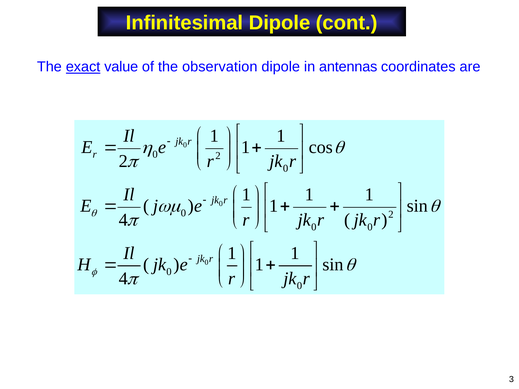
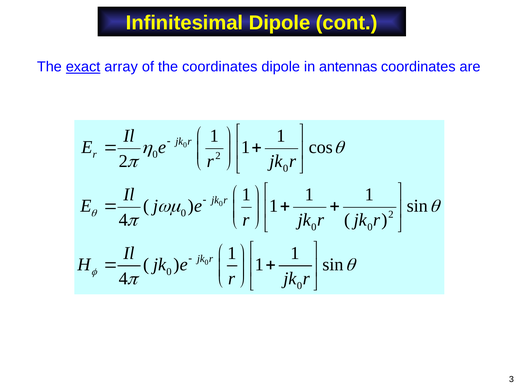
value: value -> array
the observation: observation -> coordinates
